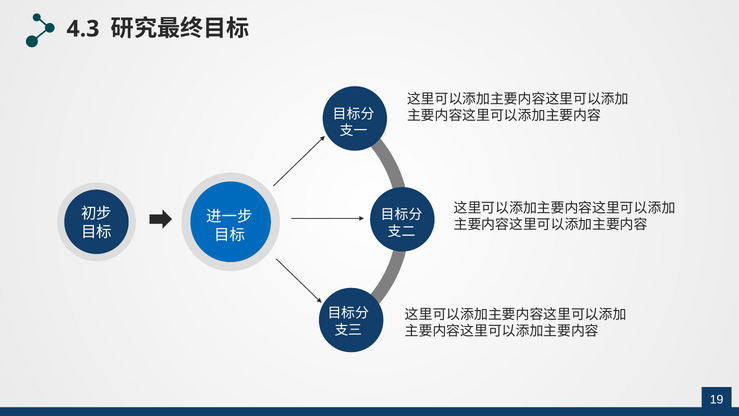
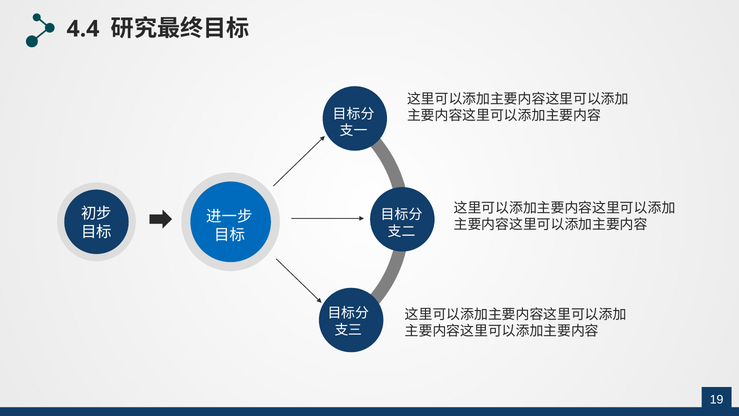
4.3: 4.3 -> 4.4
